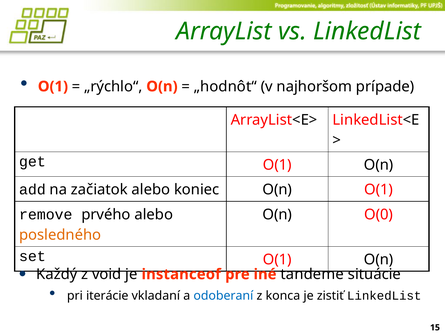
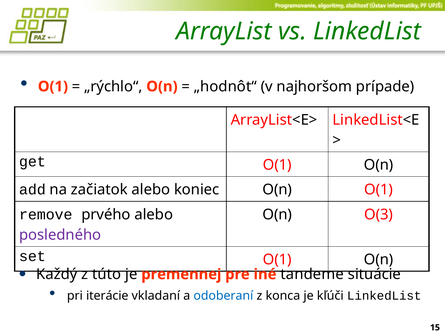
O(0: O(0 -> O(3
posledného colour: orange -> purple
void: void -> túto
instanceof: instanceof -> premennej
zistiť: zistiť -> kľúči
